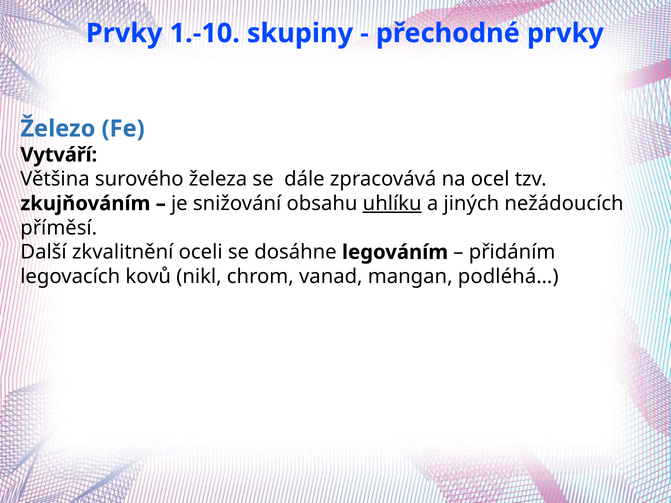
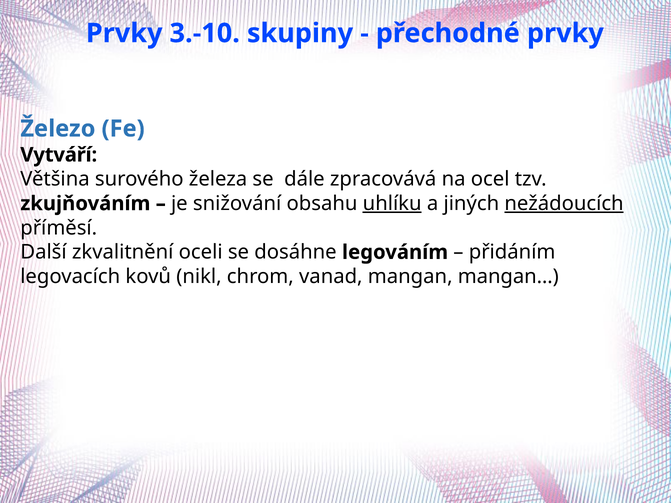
1.-10: 1.-10 -> 3.-10
nežádoucích underline: none -> present
podléhá…: podléhá… -> mangan…
